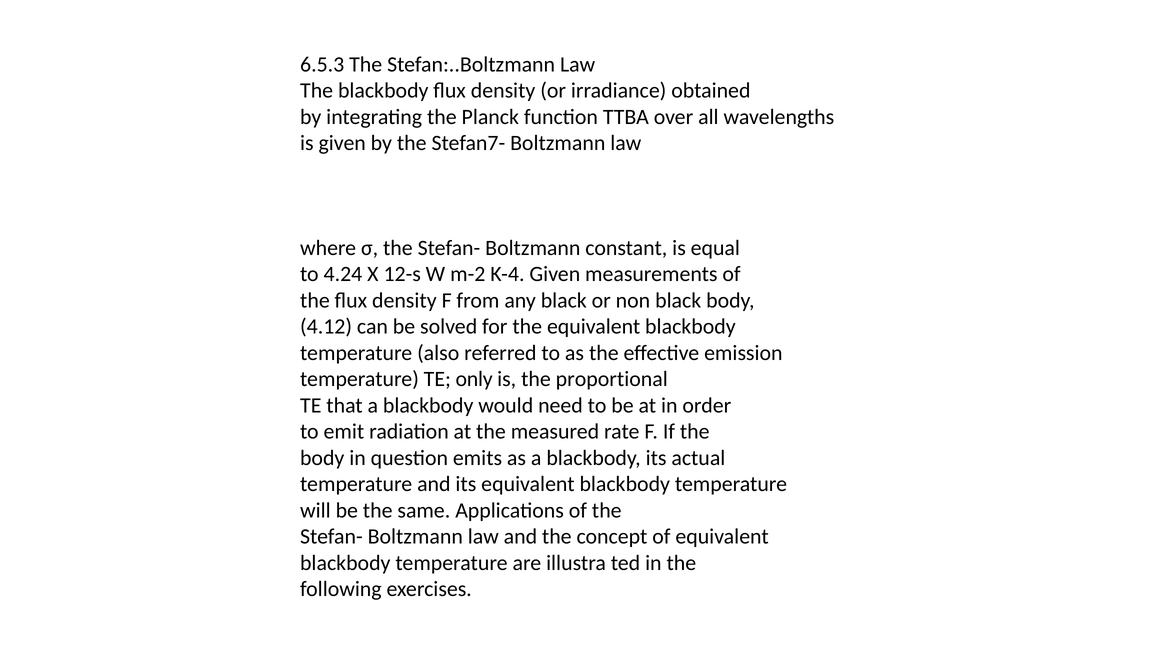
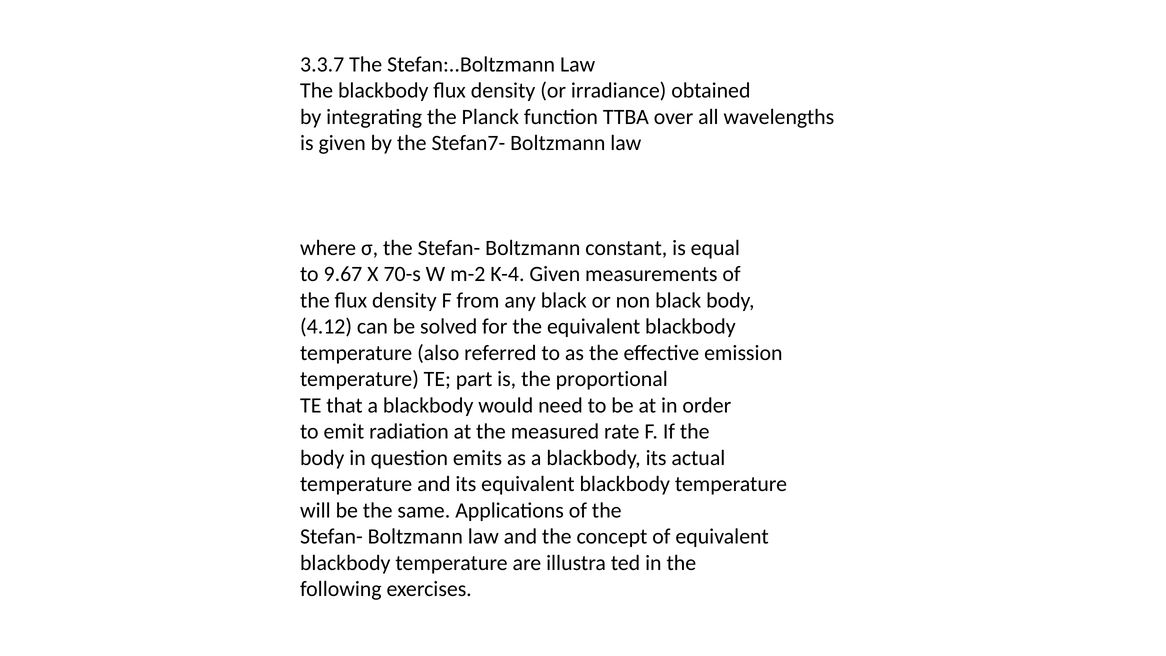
6.5.3: 6.5.3 -> 3.3.7
4.24: 4.24 -> 9.67
12-s: 12-s -> 70-s
only: only -> part
